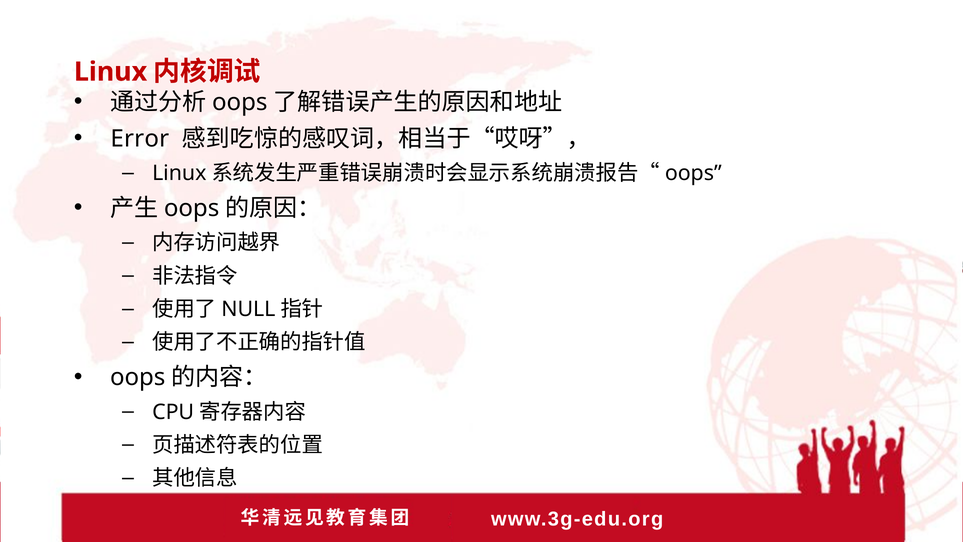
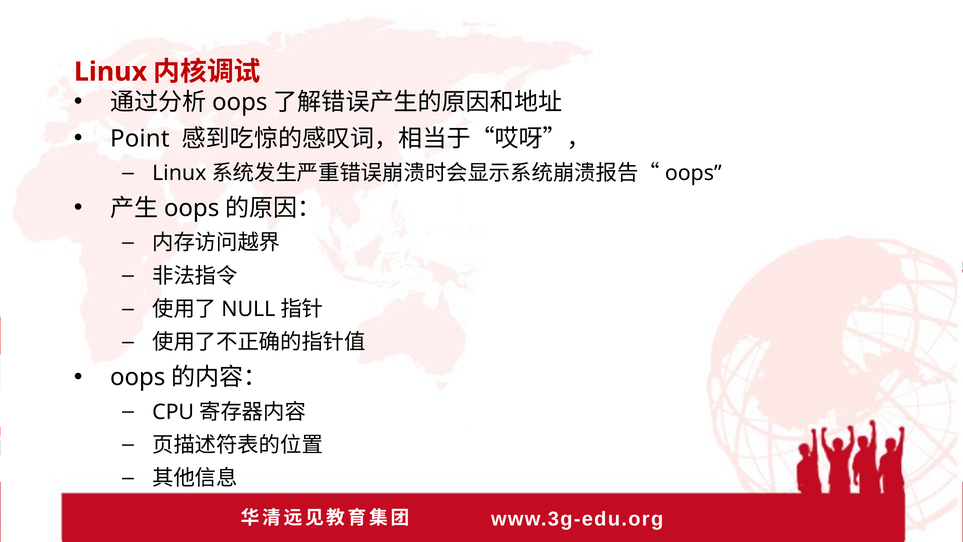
Error: Error -> Point
